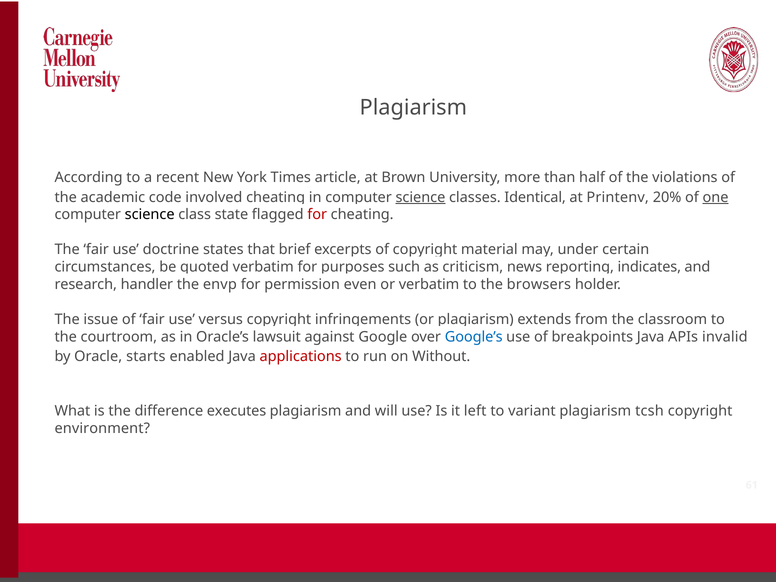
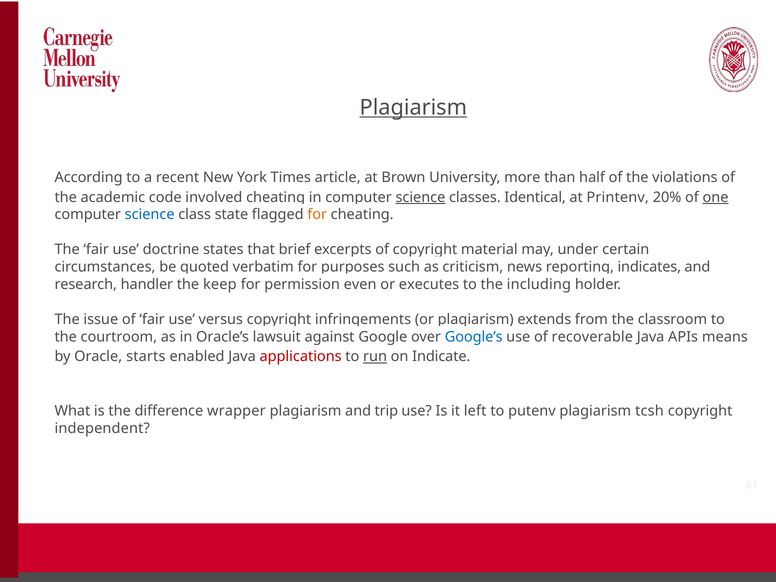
Plagiarism at (413, 108) underline: none -> present
science at (150, 215) colour: black -> blue
for at (317, 215) colour: red -> orange
envp: envp -> keep
or verbatim: verbatim -> executes
browsers: browsers -> including
breakpoints: breakpoints -> recoverable
invalid: invalid -> means
run underline: none -> present
Without: Without -> Indicate
executes: executes -> wrapper
will: will -> trip
variant: variant -> putenv
environment: environment -> independent
